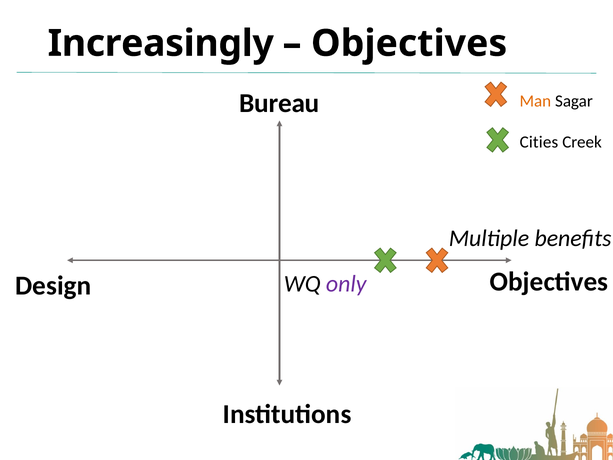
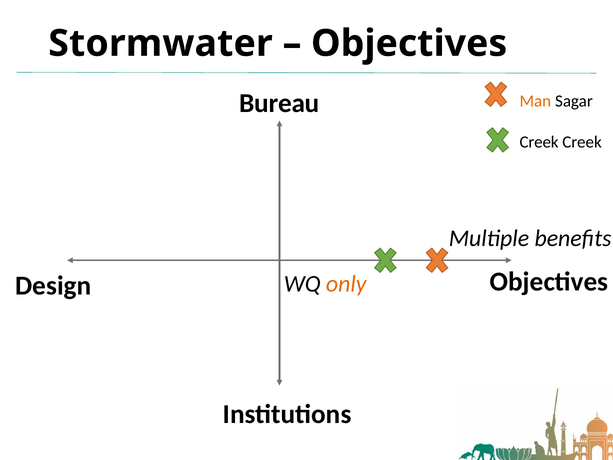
Increasingly: Increasingly -> Stormwater
Cities at (539, 142): Cities -> Creek
only colour: purple -> orange
